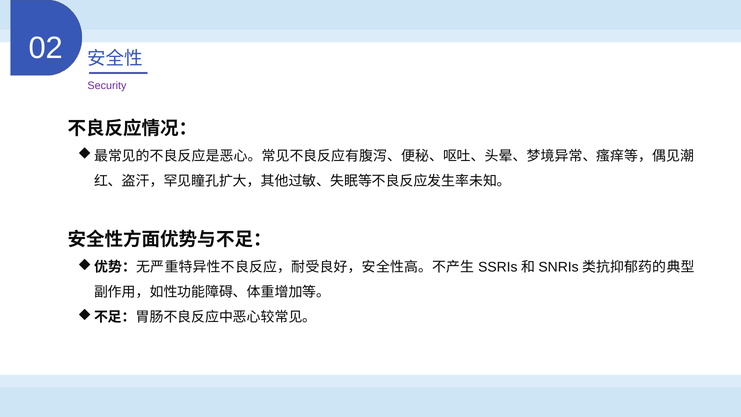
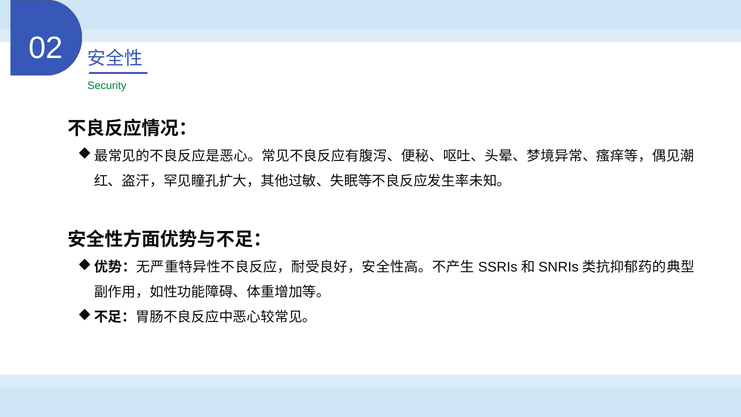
Security colour: purple -> green
